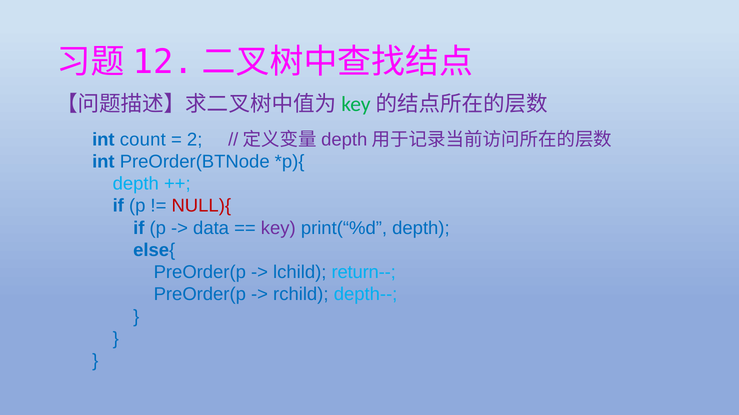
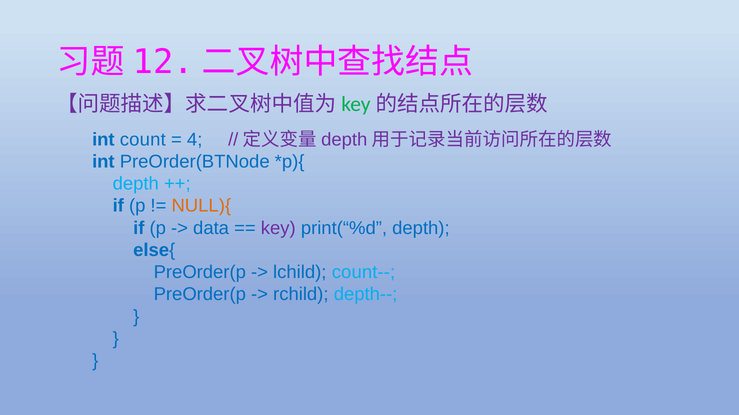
2: 2 -> 4
NULL){ colour: red -> orange
return--: return-- -> count--
